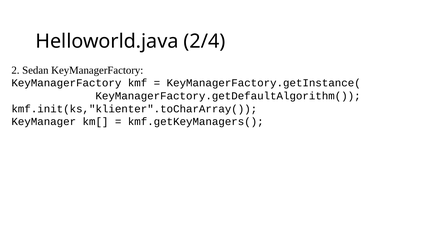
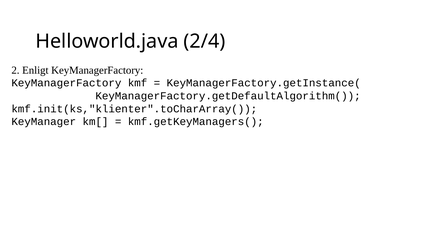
Sedan: Sedan -> Enligt
